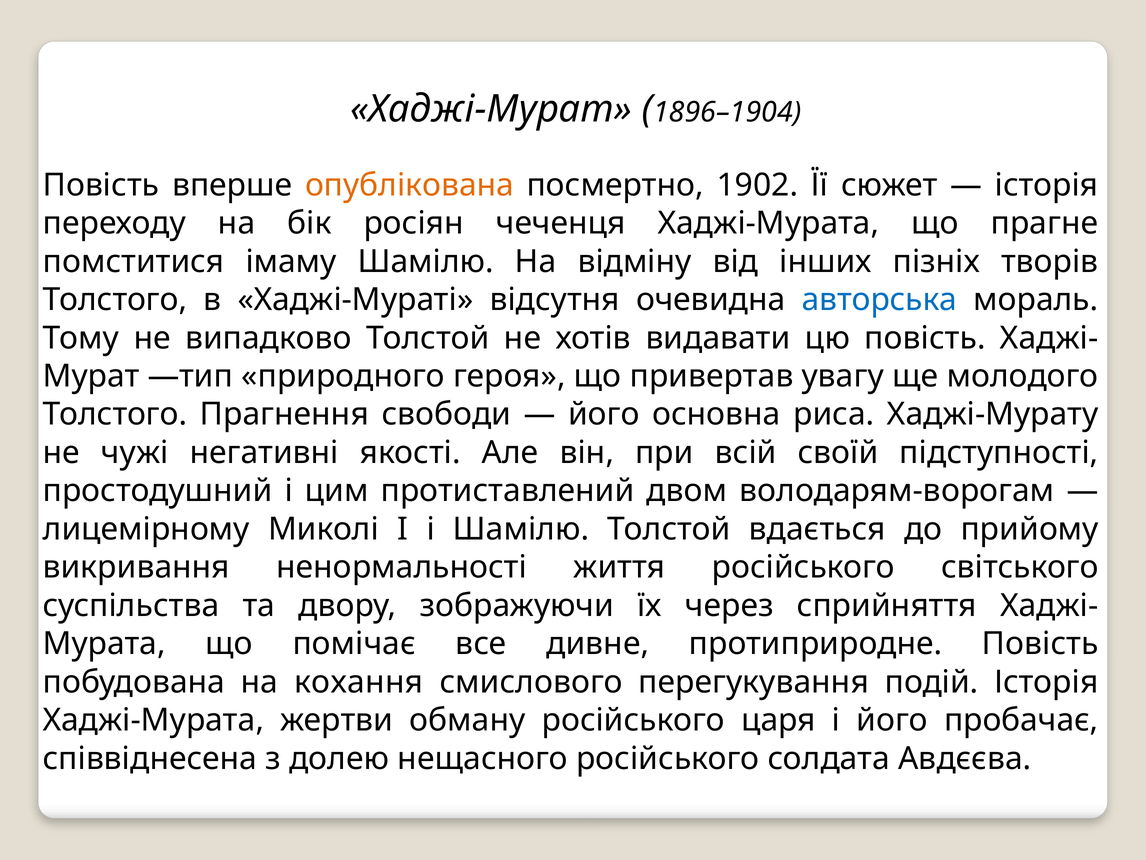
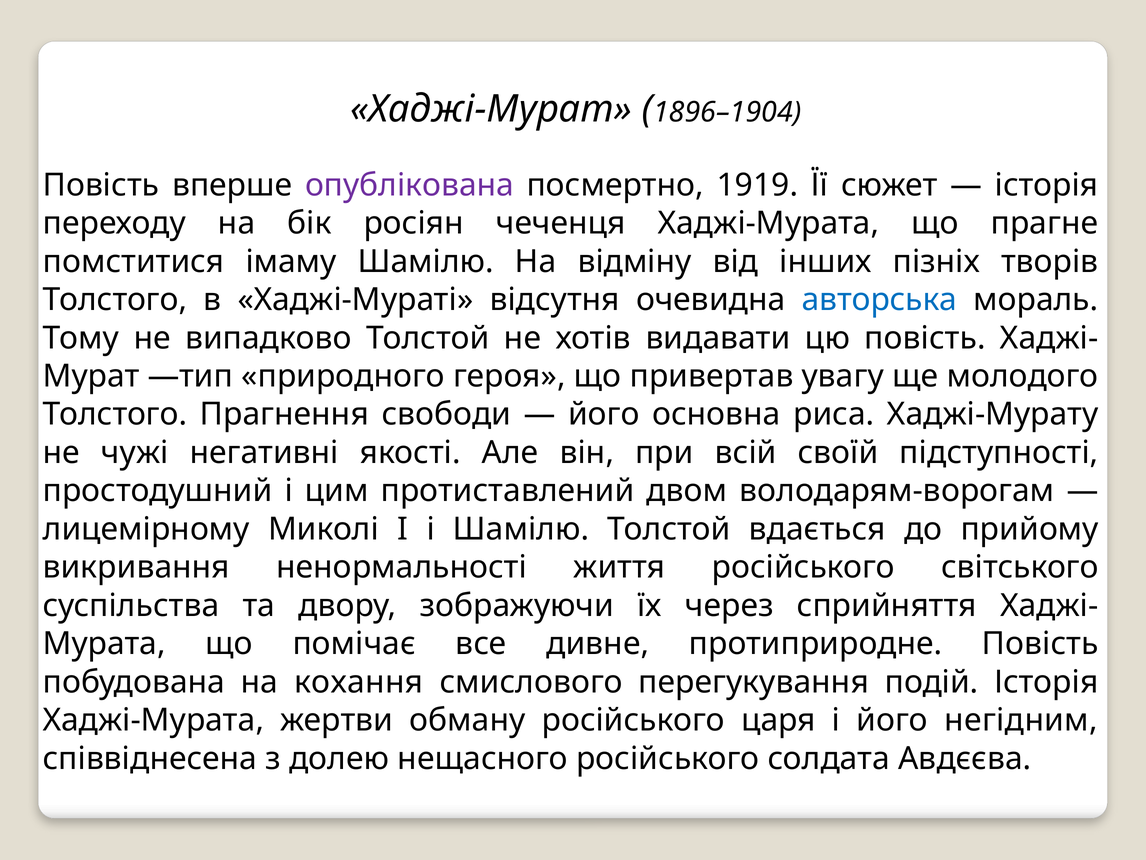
опублікована colour: orange -> purple
1902: 1902 -> 1919
пробачає: пробачає -> негідним
